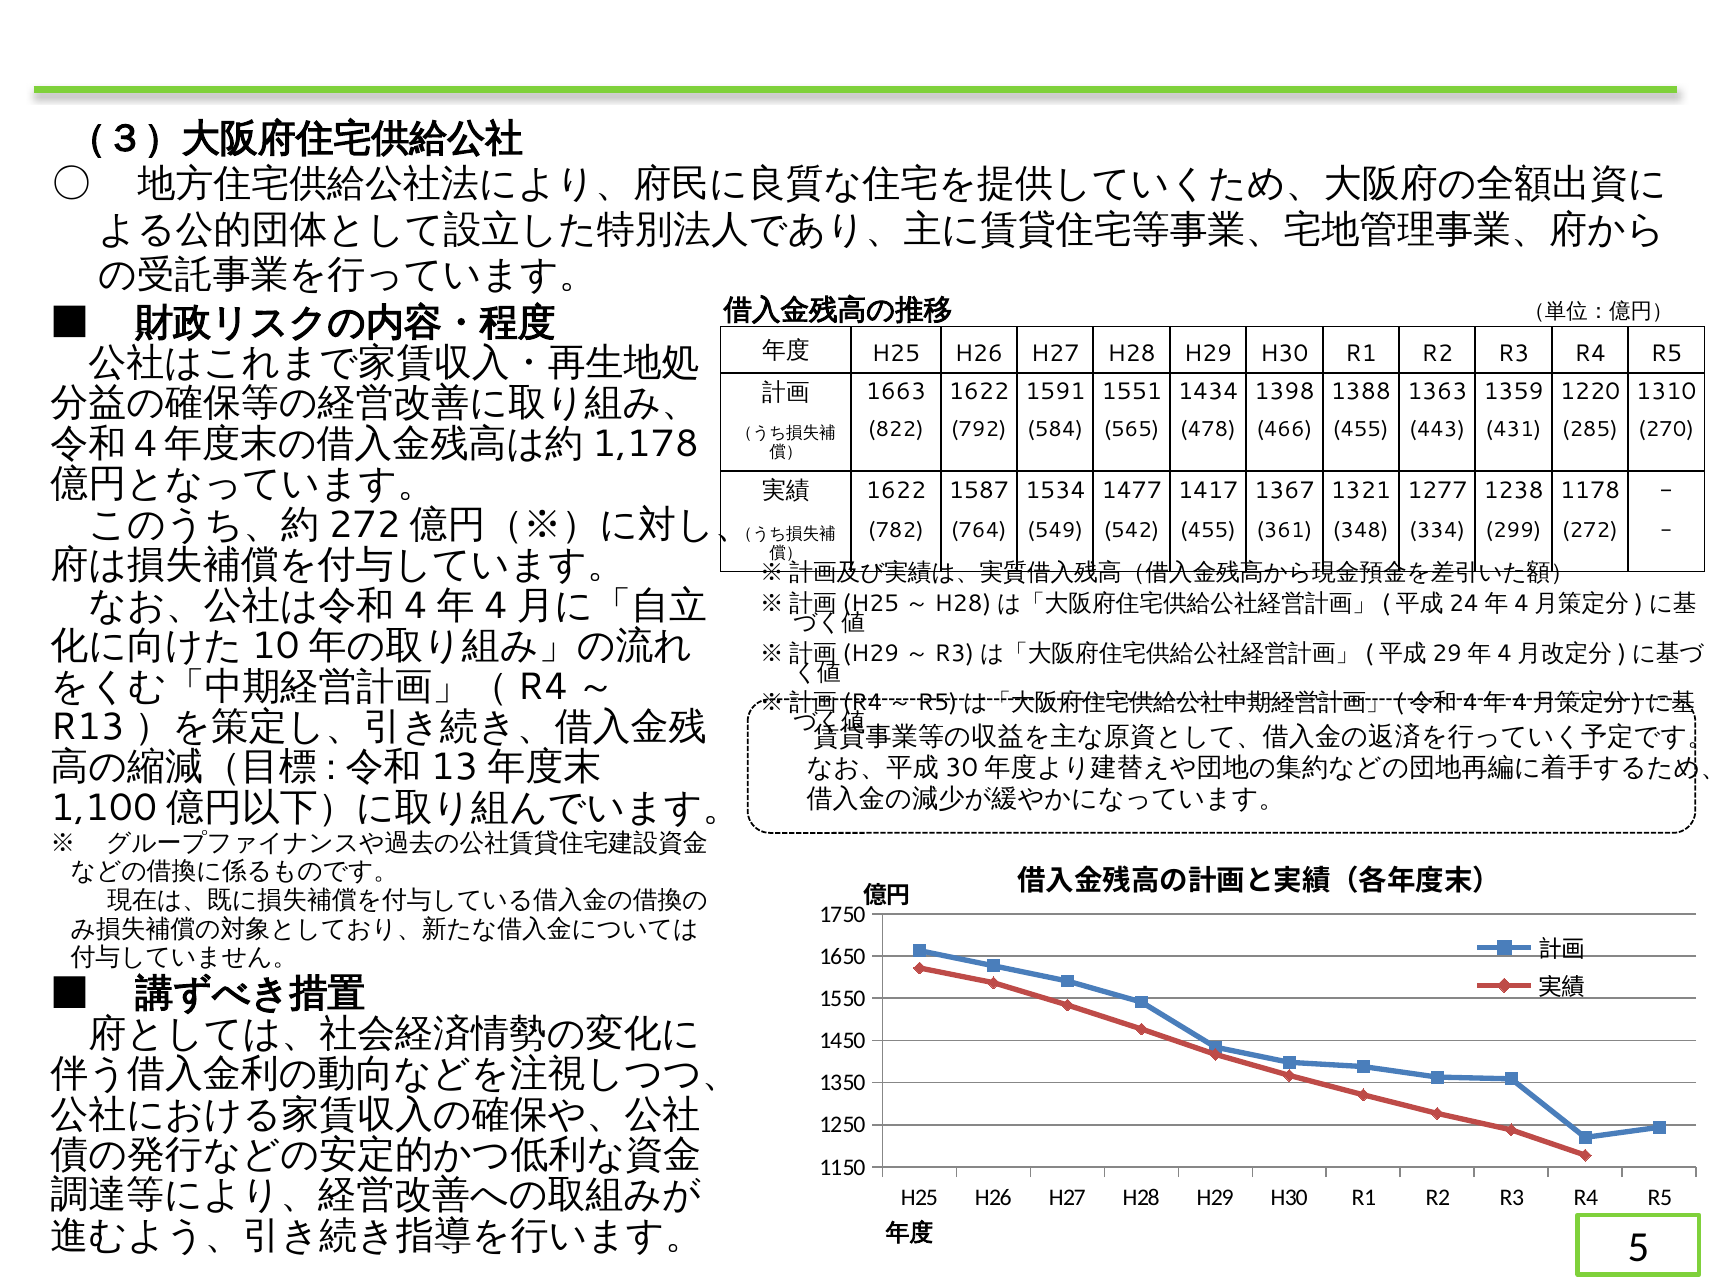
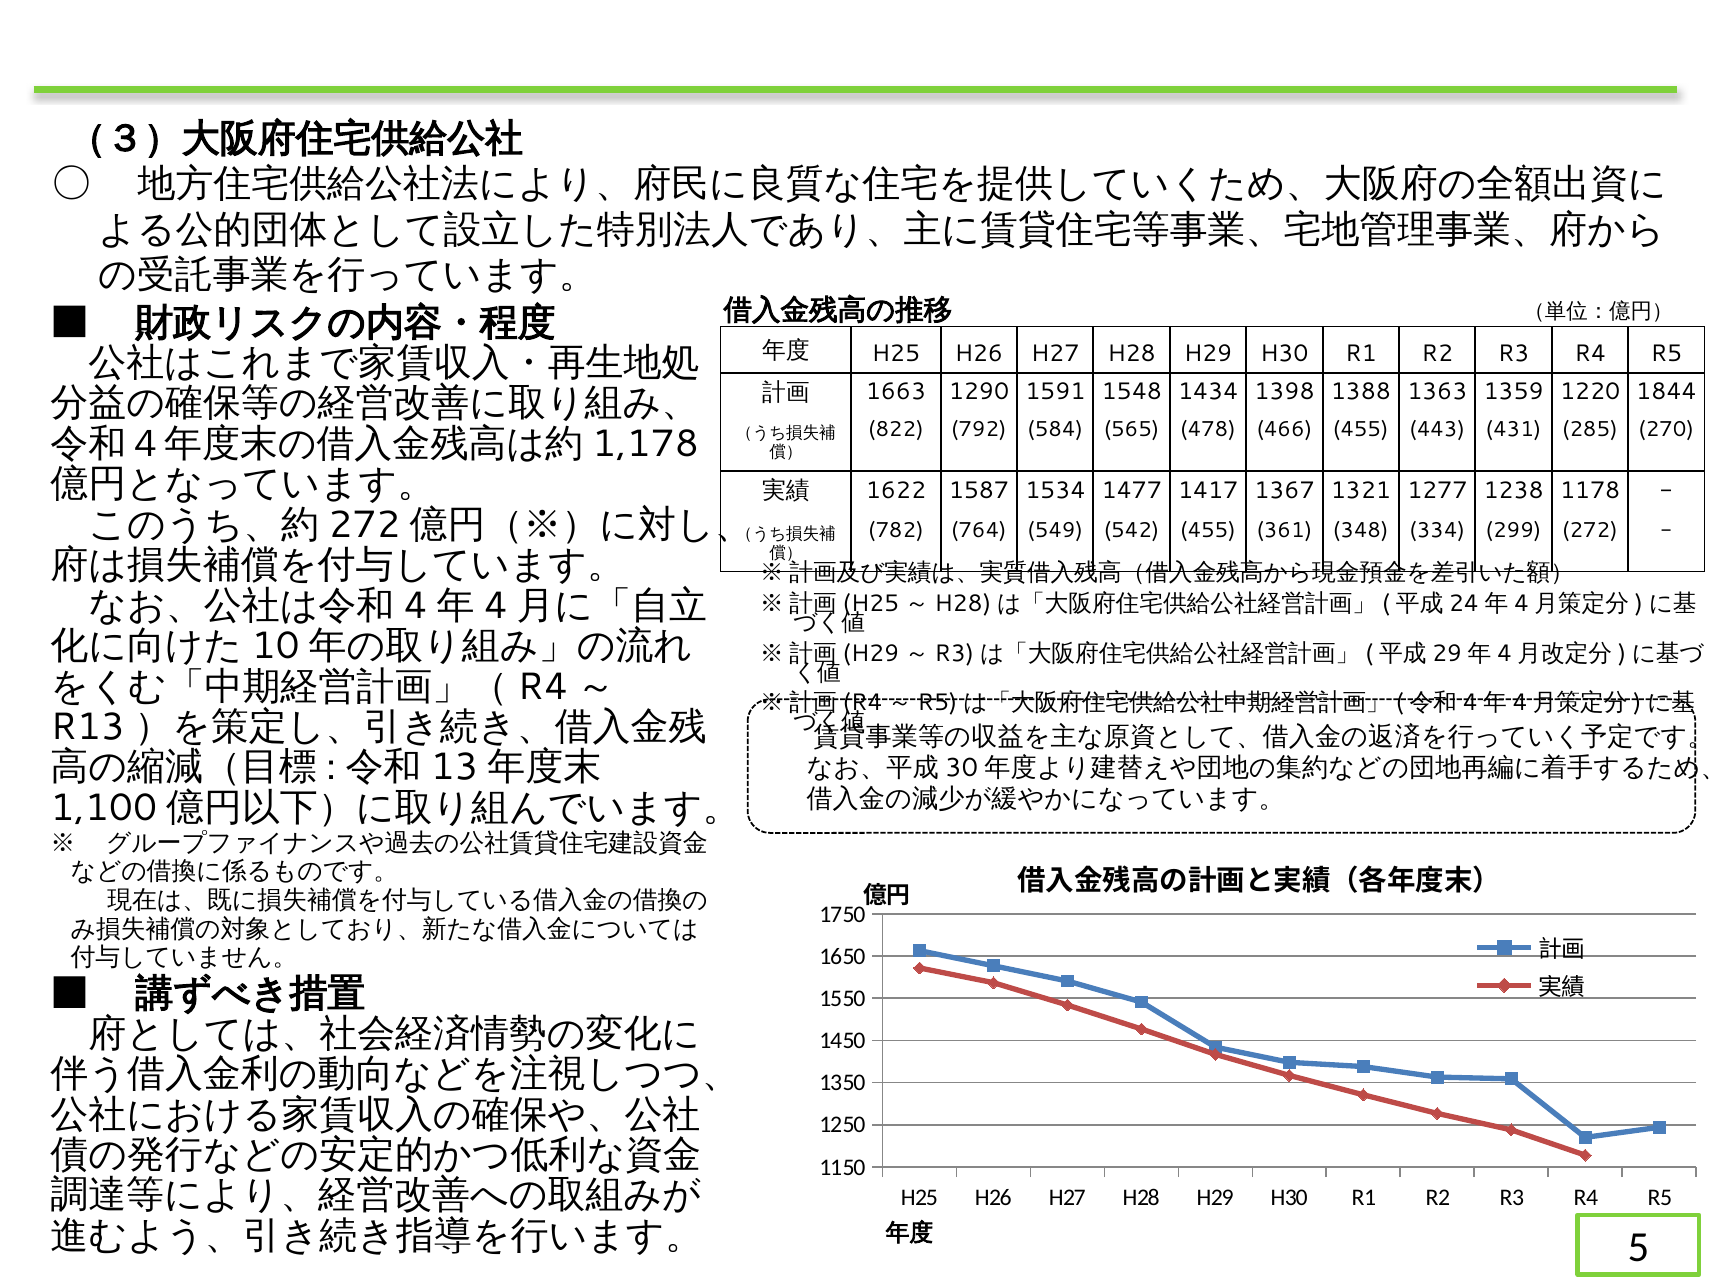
1663 1622: 1622 -> 1290
1551: 1551 -> 1548
1310: 1310 -> 1844
